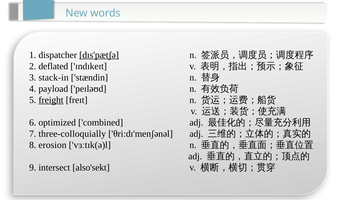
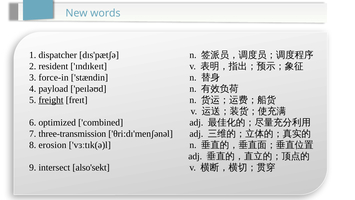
dɪs'pætʃə underline: present -> none
deflated: deflated -> resident
stack-in: stack-in -> force-in
three-colloquially: three-colloquially -> three-transmission
